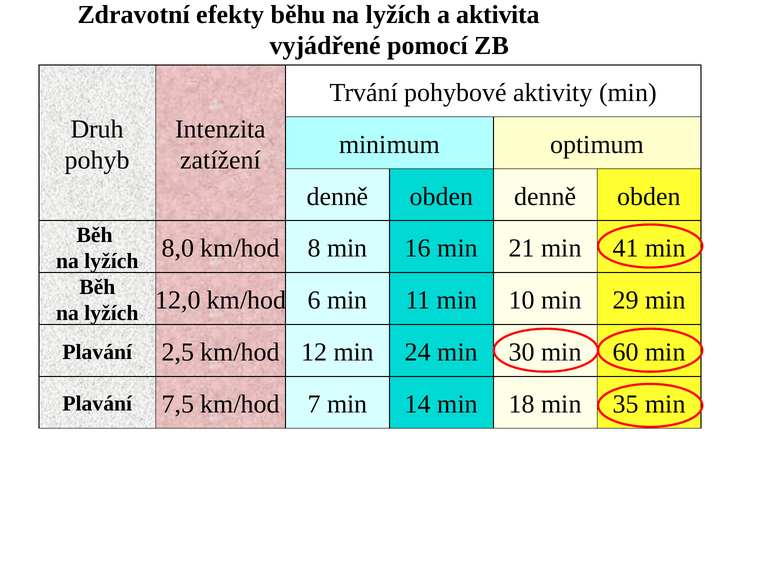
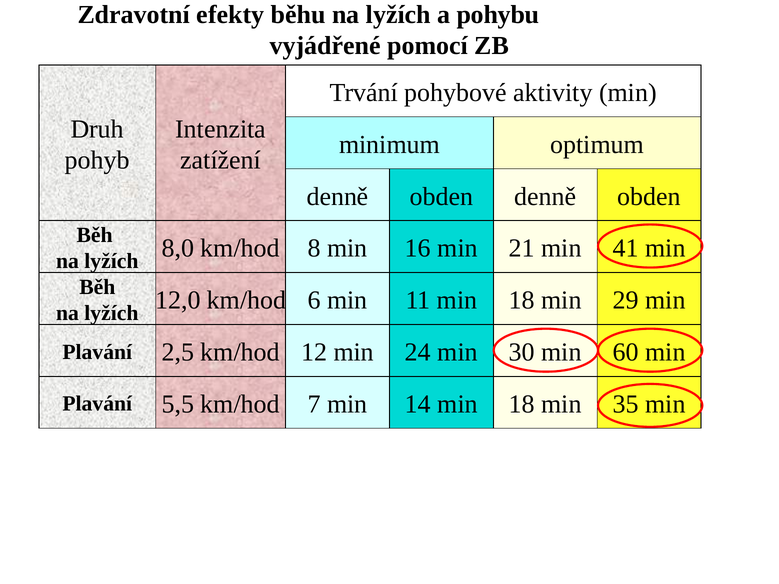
aktivita: aktivita -> pohybu
11 min 10: 10 -> 18
7,5: 7,5 -> 5,5
